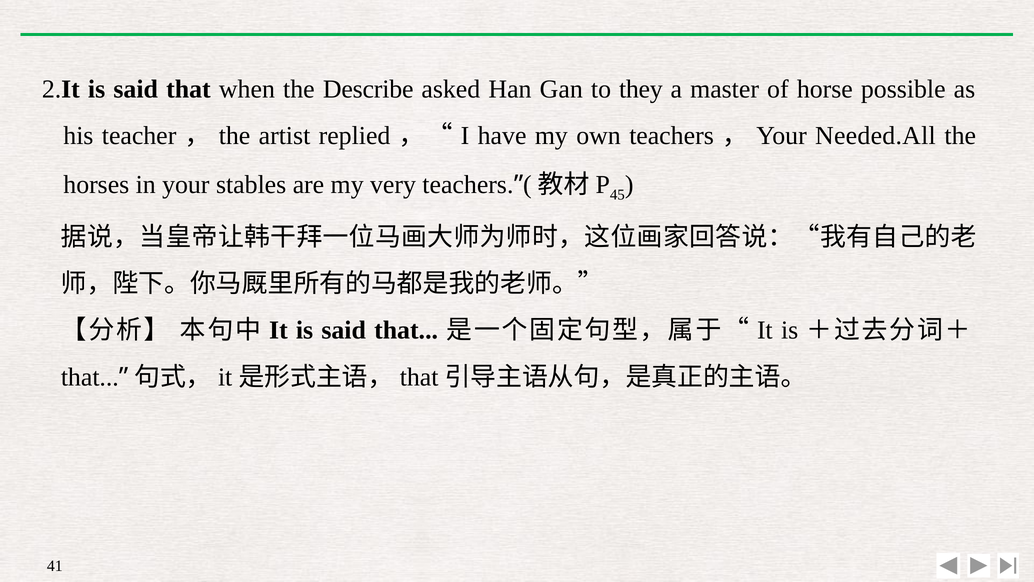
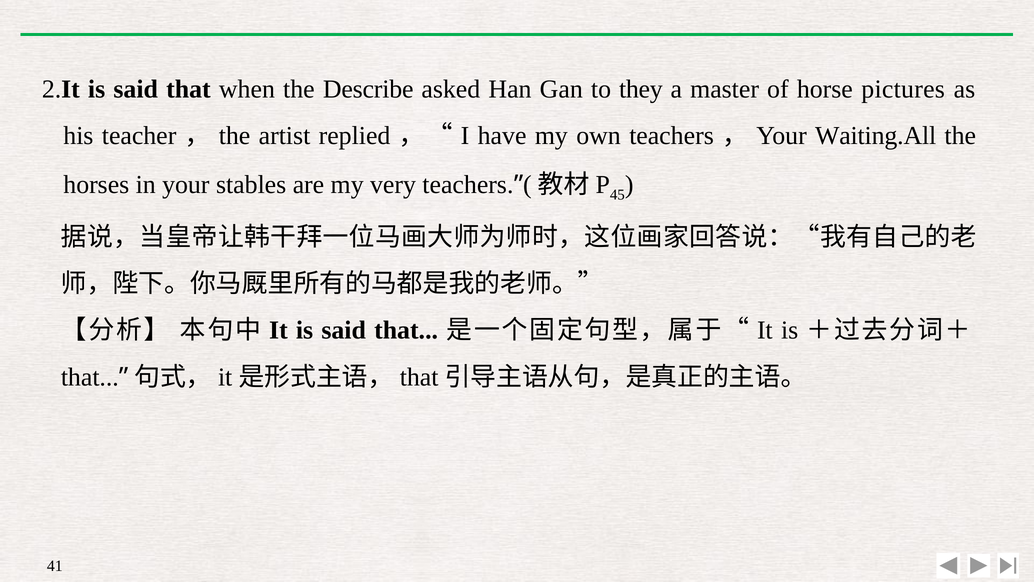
possible: possible -> pictures
Needed.All: Needed.All -> Waiting.All
